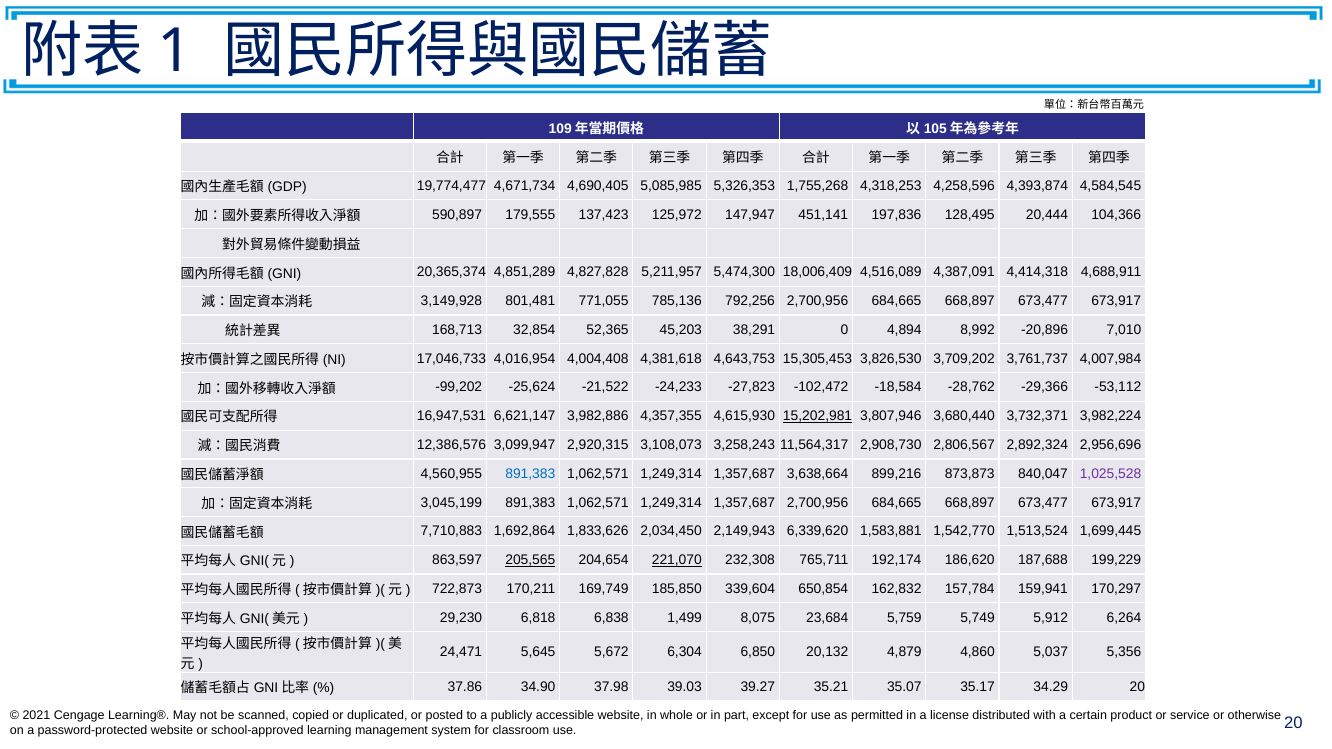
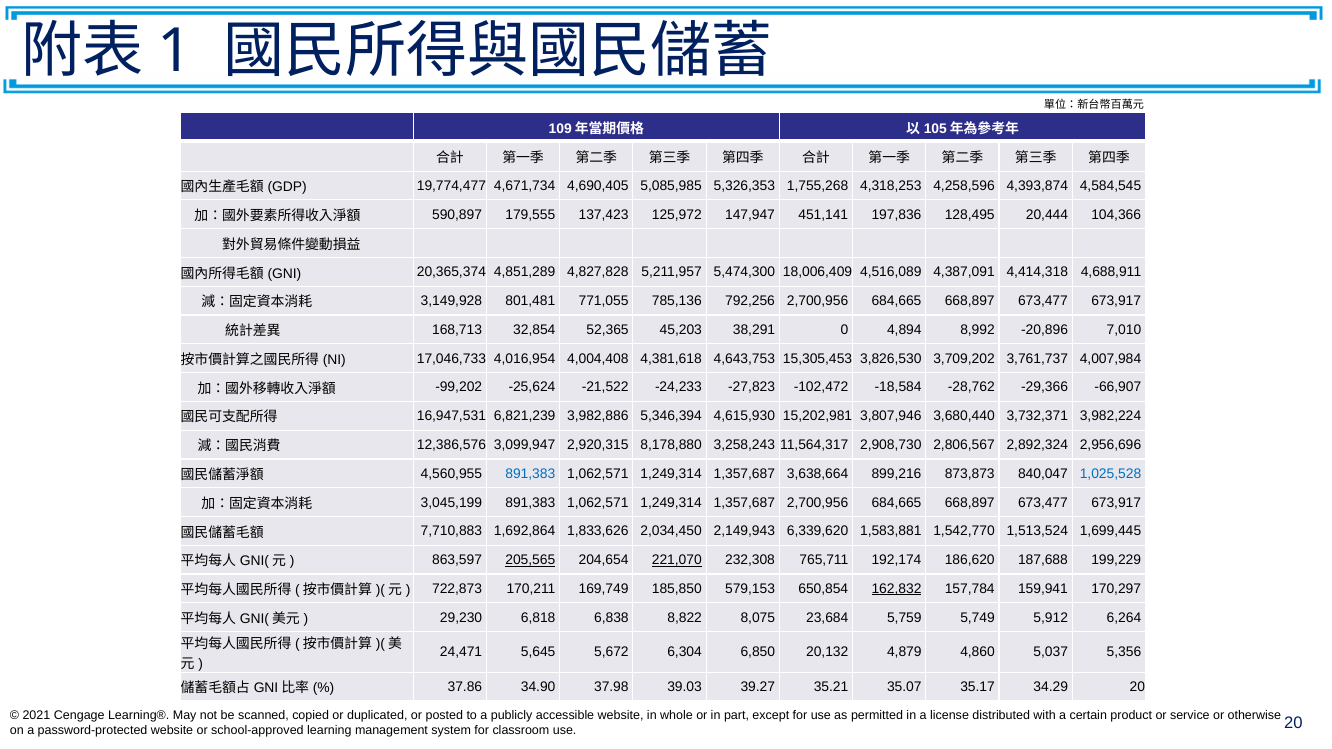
-53,112: -53,112 -> -66,907
6,621,147: 6,621,147 -> 6,821,239
4,357,355: 4,357,355 -> 5,346,394
15,202,981 underline: present -> none
3,108,073: 3,108,073 -> 8,178,880
1,025,528 colour: purple -> blue
339,604: 339,604 -> 579,153
162,832 underline: none -> present
1,499: 1,499 -> 8,822
